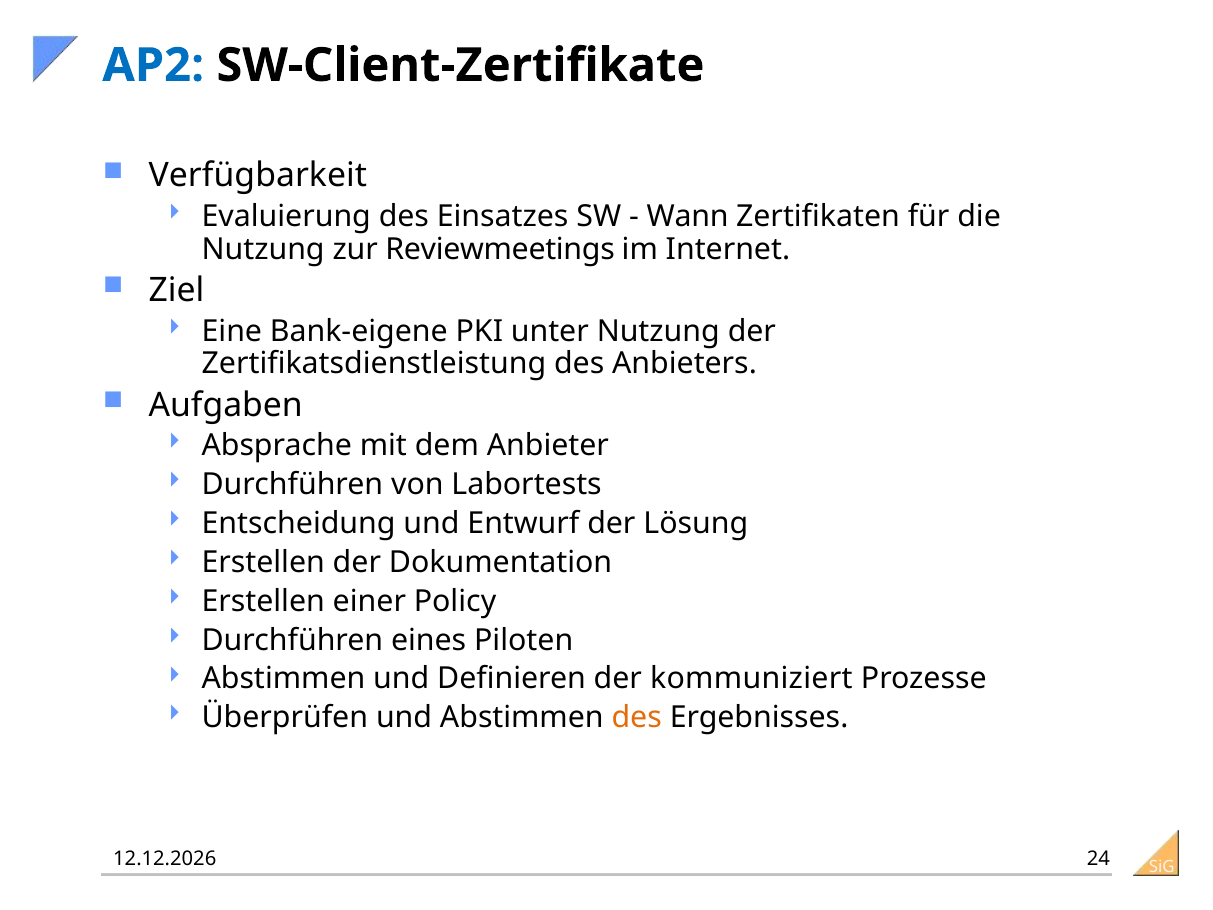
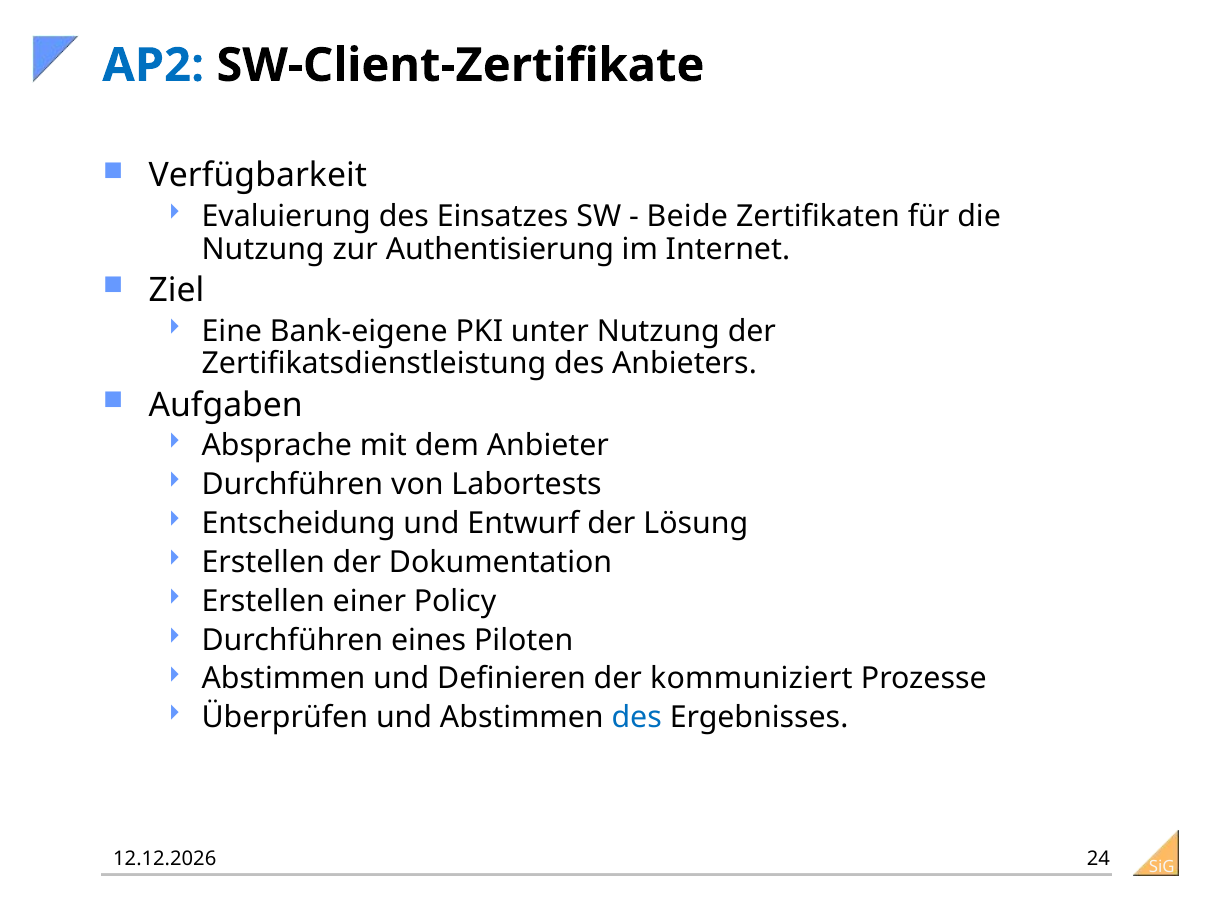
Wann: Wann -> Beide
Reviewmeetings: Reviewmeetings -> Authentisierung
des at (637, 718) colour: orange -> blue
